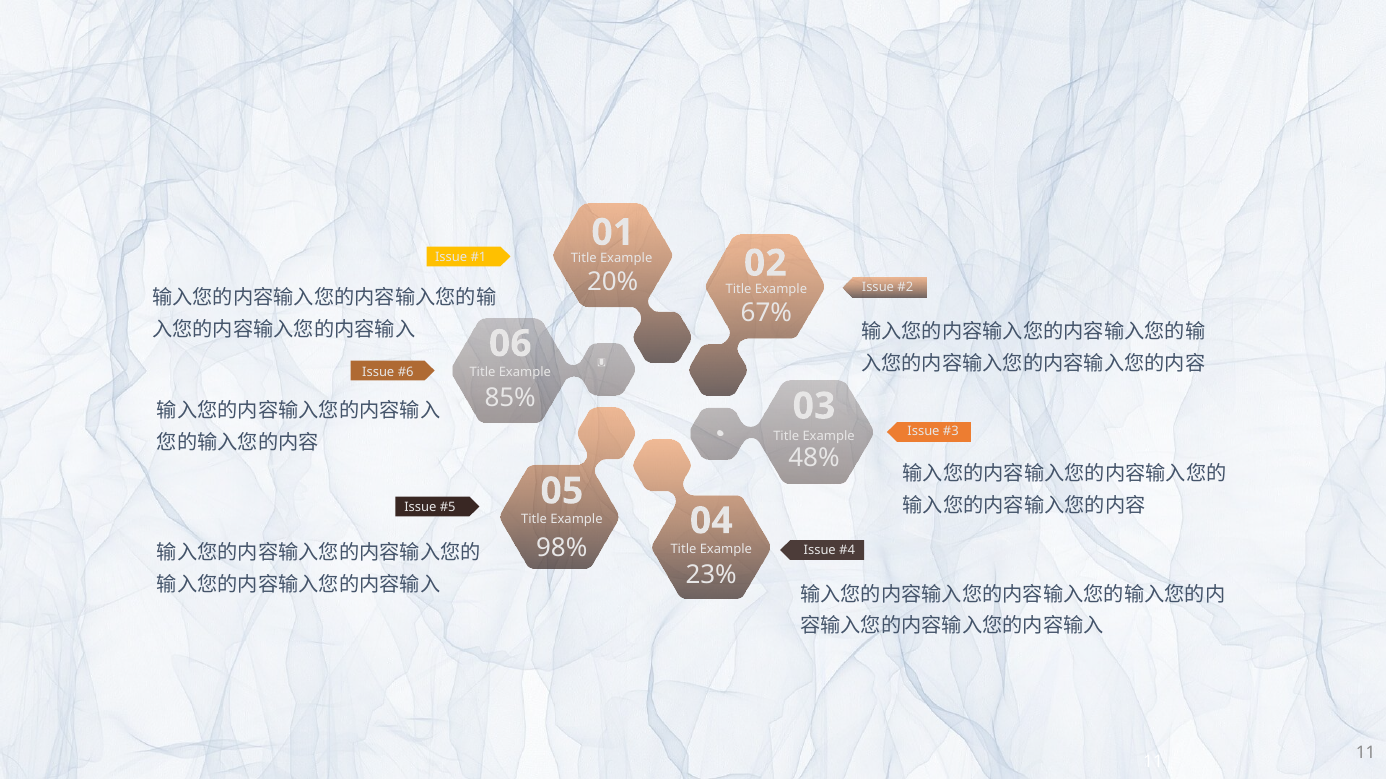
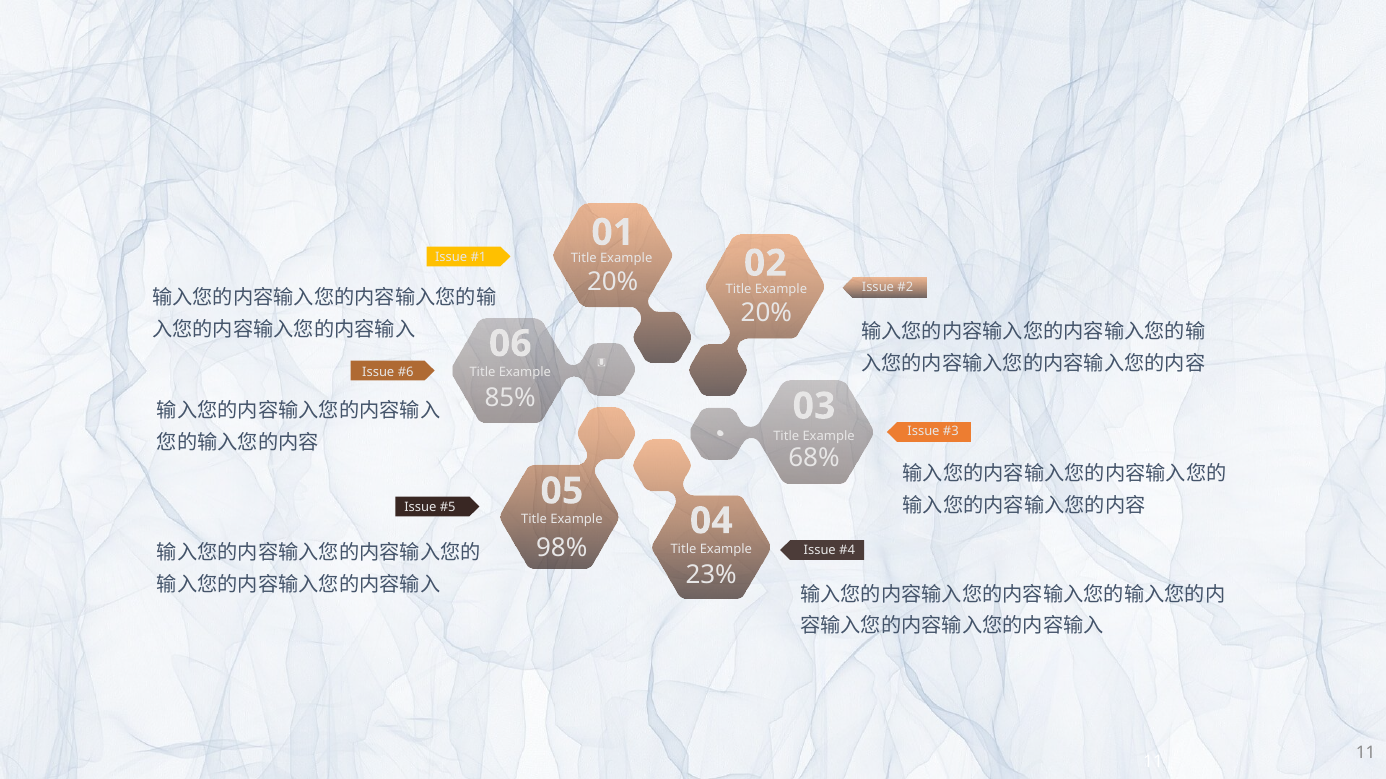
67% at (766, 313): 67% -> 20%
48%: 48% -> 68%
